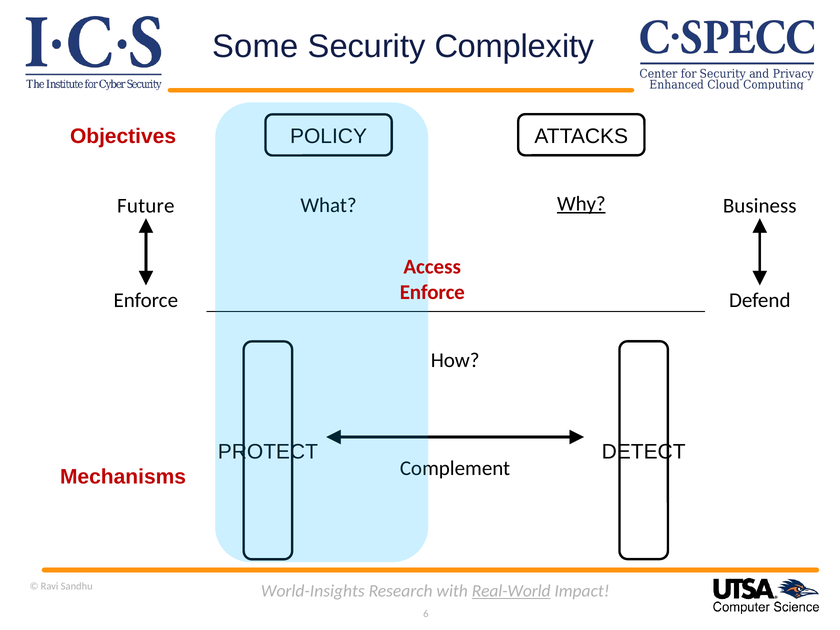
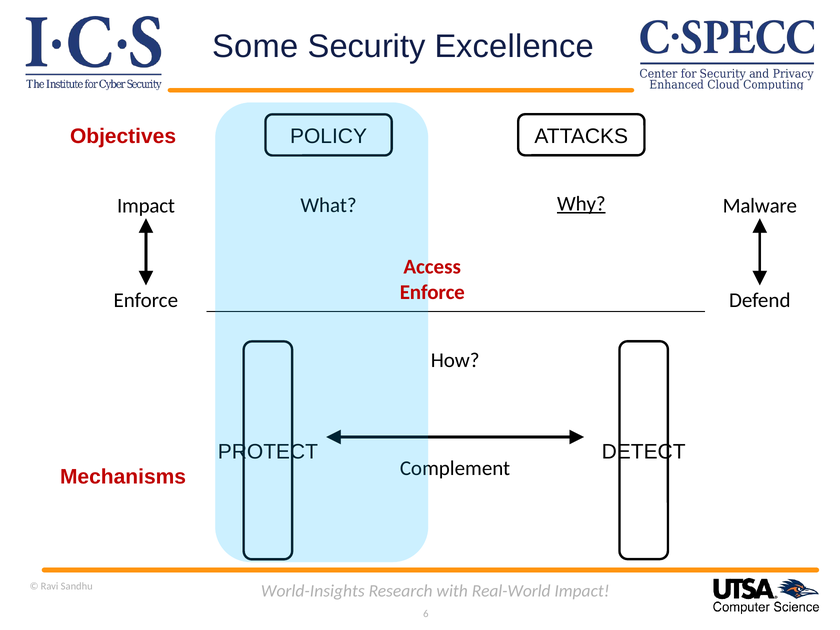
Complexity: Complexity -> Excellence
Future at (146, 206): Future -> Impact
Business: Business -> Malware
Real-World underline: present -> none
